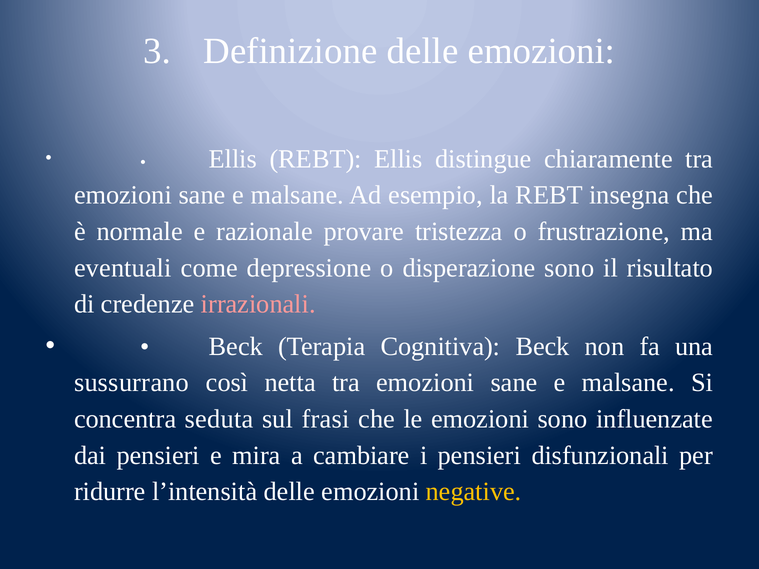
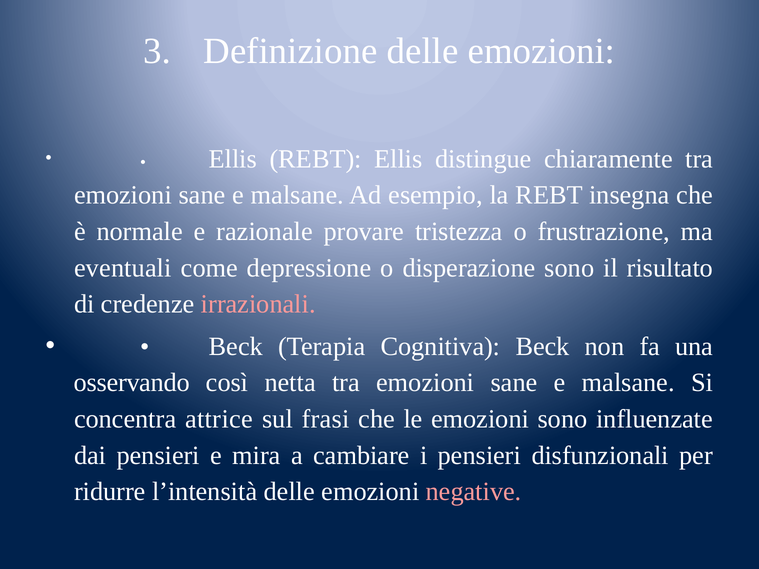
sussurrano: sussurrano -> osservando
seduta: seduta -> attrice
negative colour: yellow -> pink
